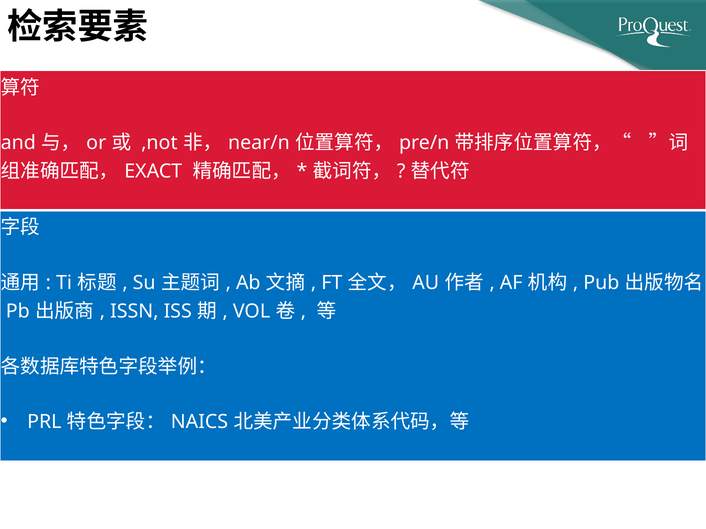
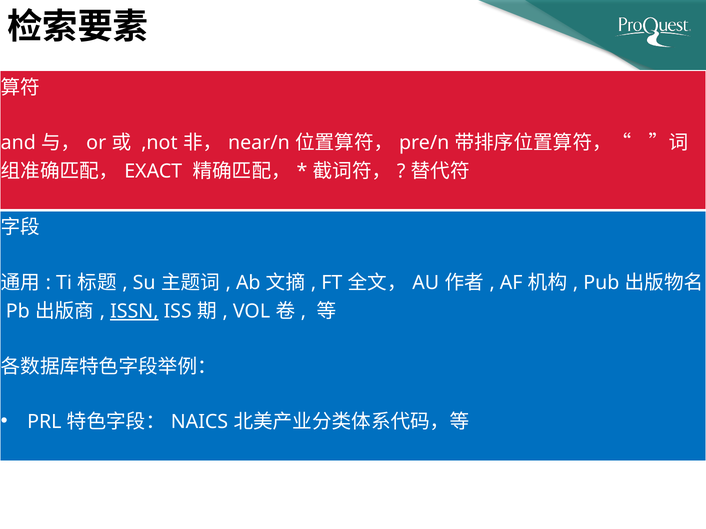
ISSN underline: none -> present
